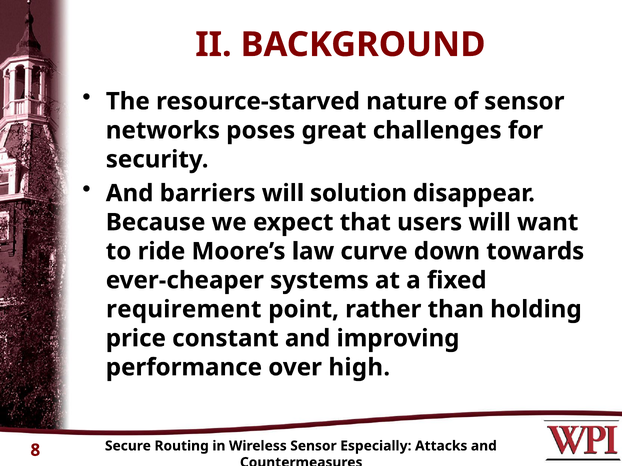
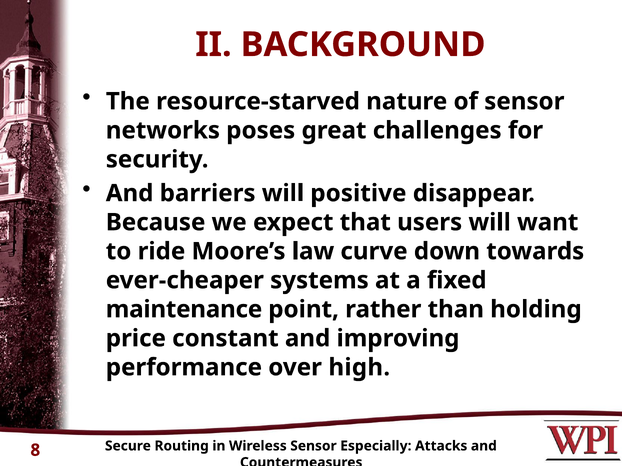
solution: solution -> positive
requirement: requirement -> maintenance
